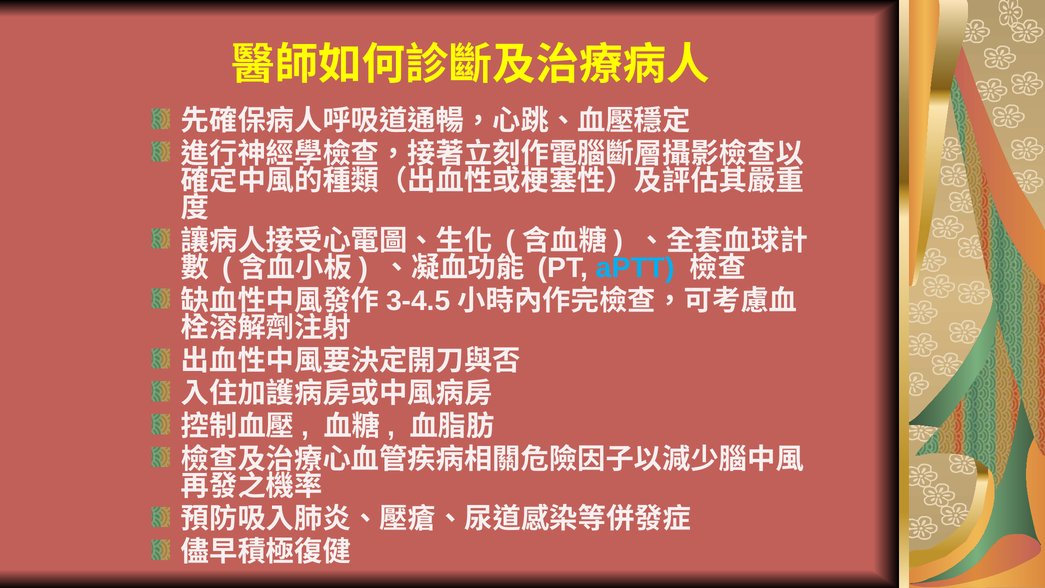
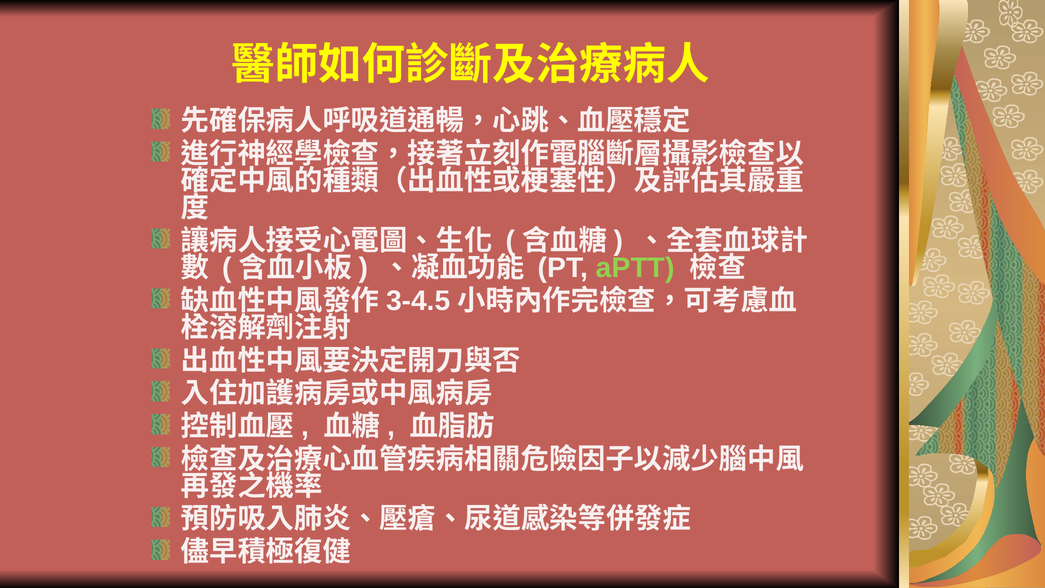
aPTT colour: light blue -> light green
